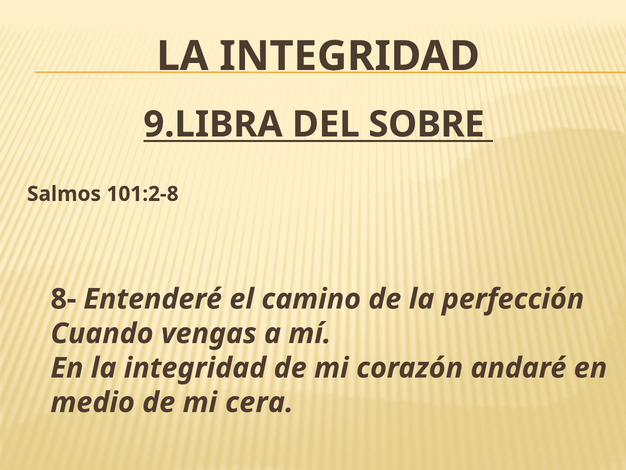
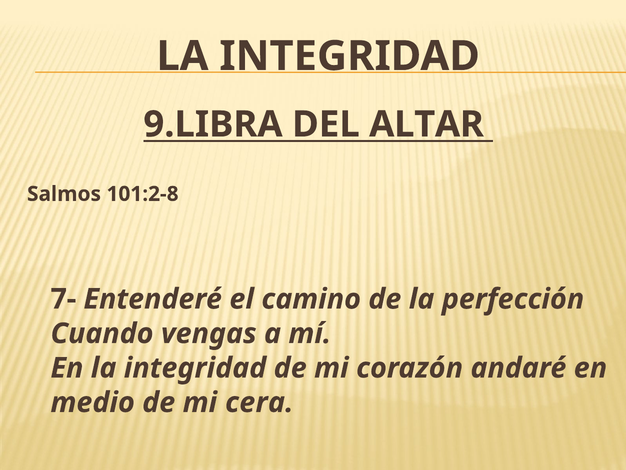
SOBRE: SOBRE -> ALTAR
8-: 8- -> 7-
